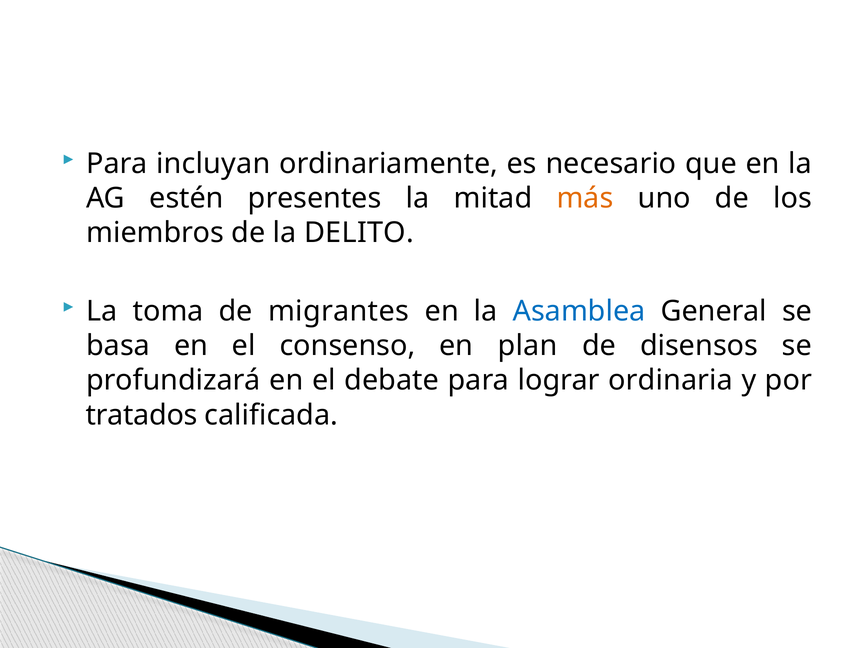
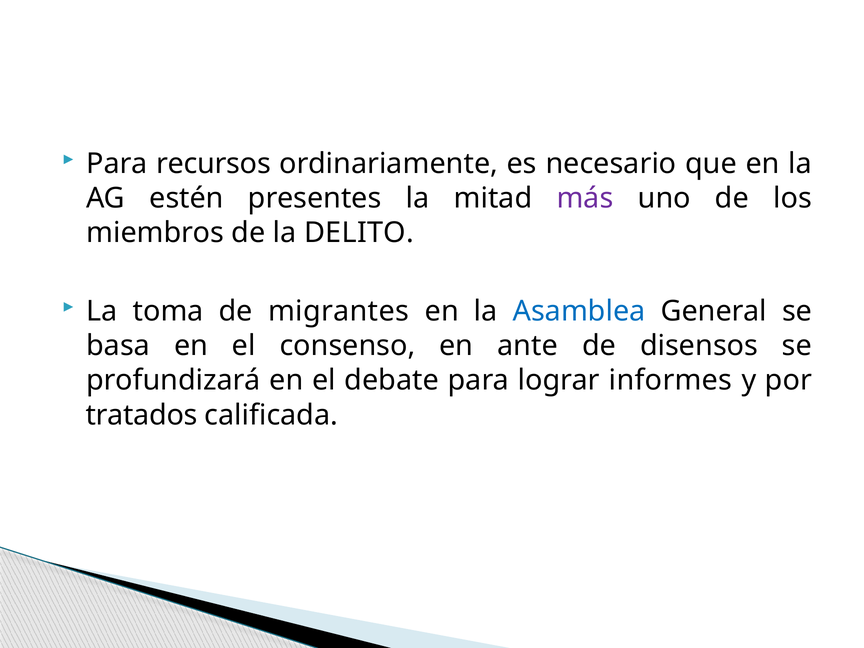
incluyan: incluyan -> recursos
más colour: orange -> purple
plan: plan -> ante
ordinaria: ordinaria -> informes
